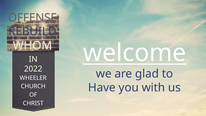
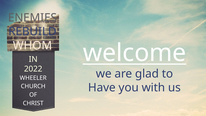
OFFENSE: OFFENSE -> ENEMIES
